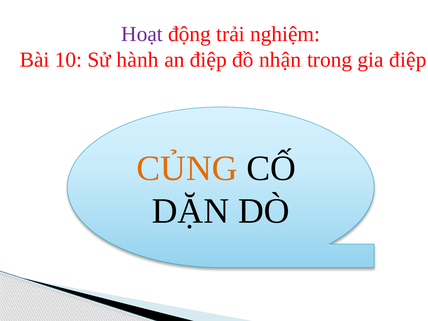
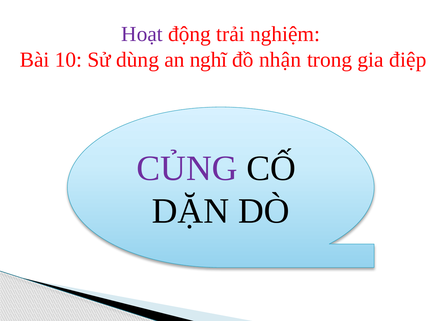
hành: hành -> dùng
an điệp: điệp -> nghĩ
CỦNG colour: orange -> purple
